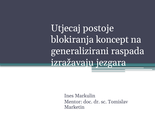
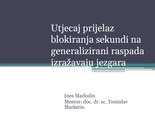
postoje: postoje -> prijelaz
koncept: koncept -> sekundi
